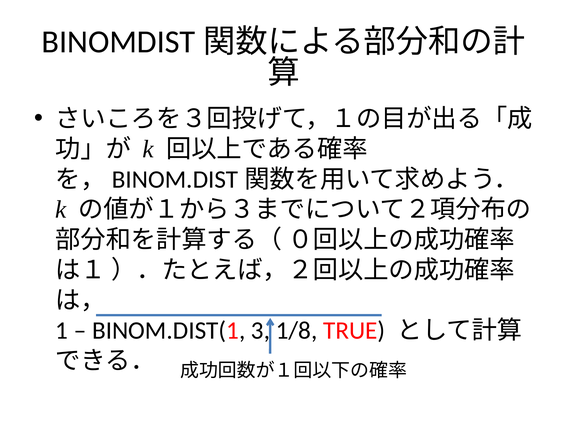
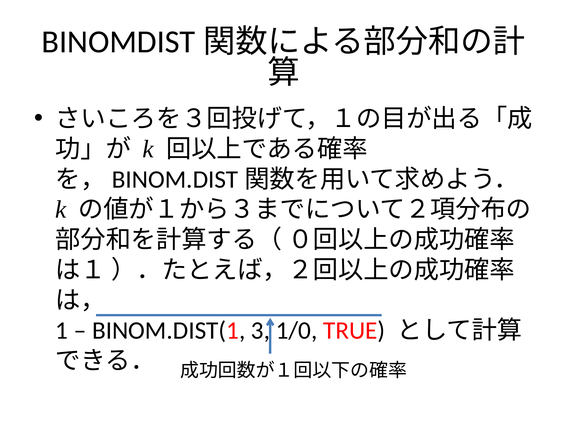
1/8: 1/8 -> 1/0
